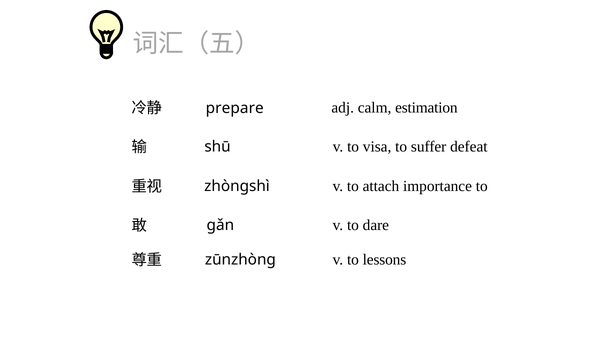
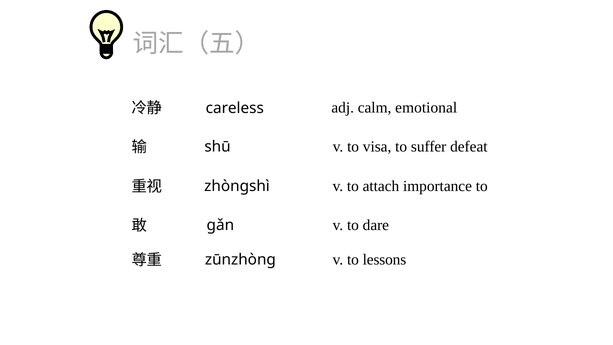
estimation: estimation -> emotional
prepare: prepare -> careless
